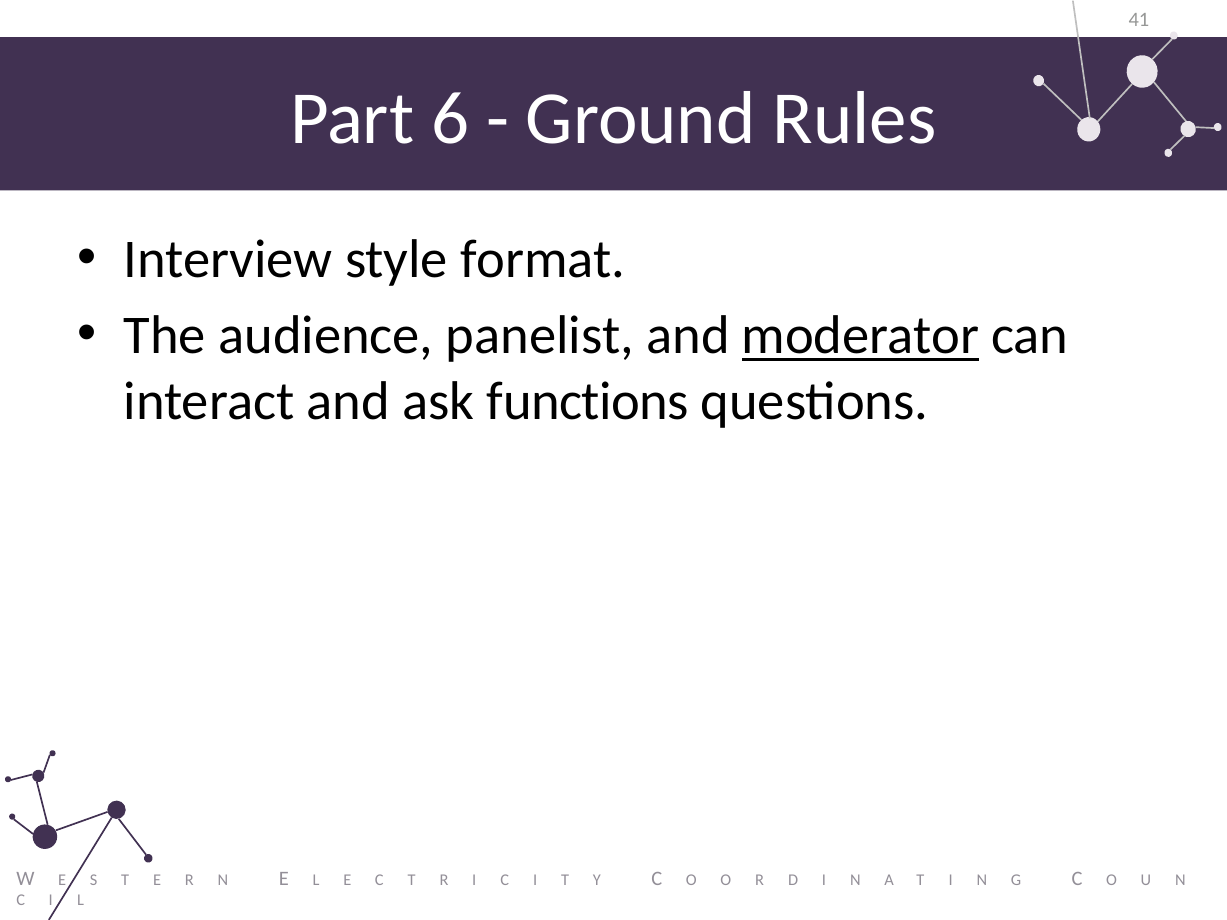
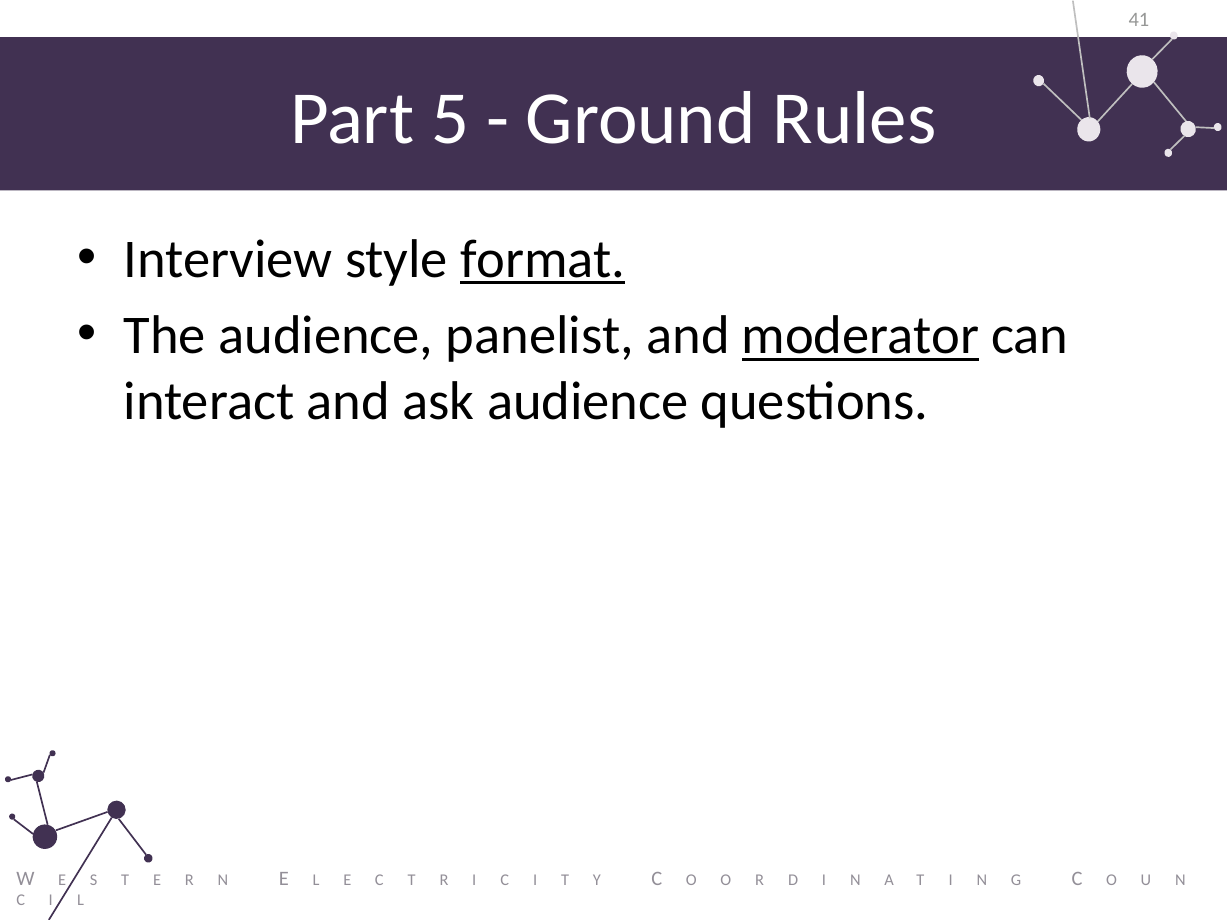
6: 6 -> 5
format underline: none -> present
ask functions: functions -> audience
